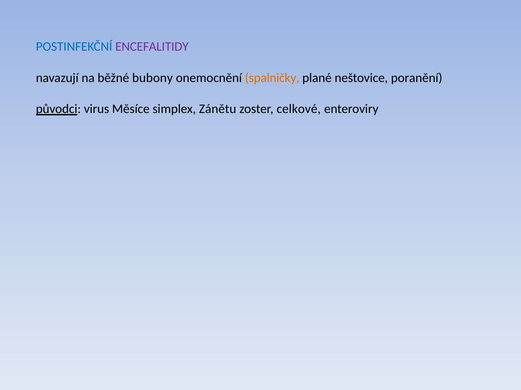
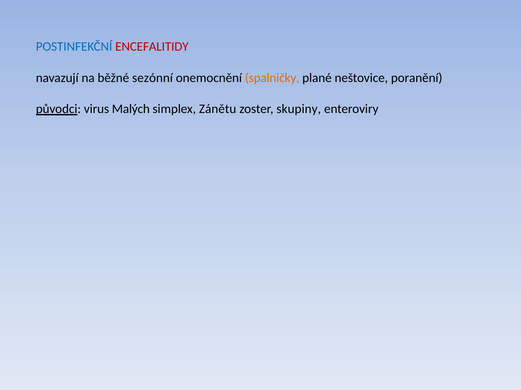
ENCEFALITIDY colour: purple -> red
bubony: bubony -> sezónní
Měsíce: Měsíce -> Malých
celkové: celkové -> skupiny
